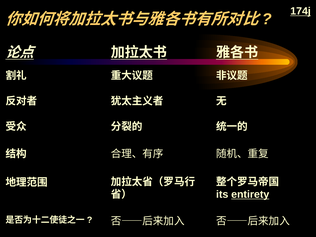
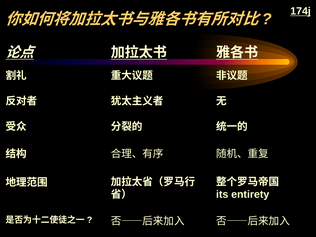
entirety underline: present -> none
